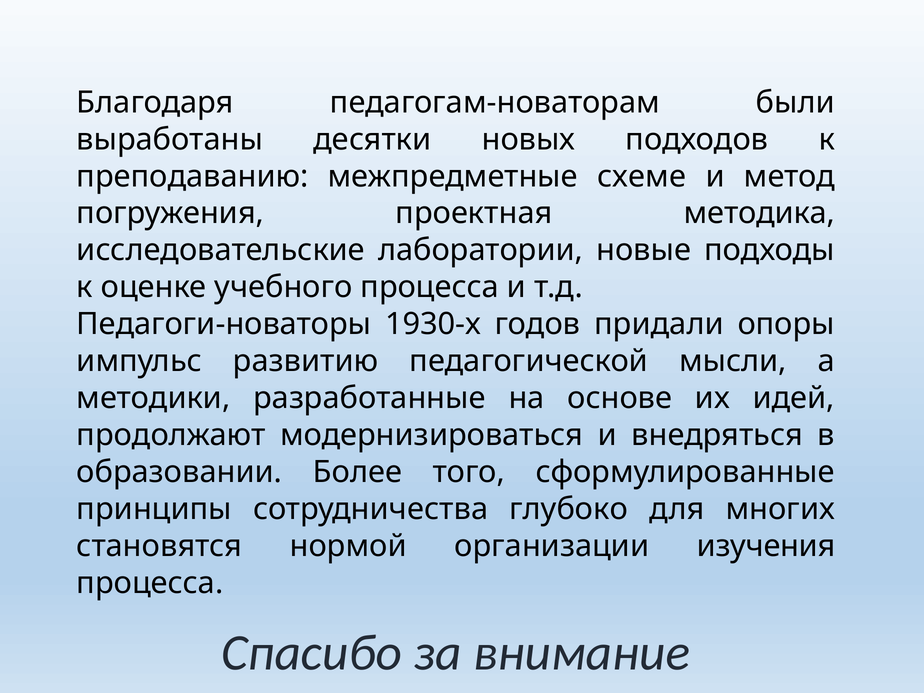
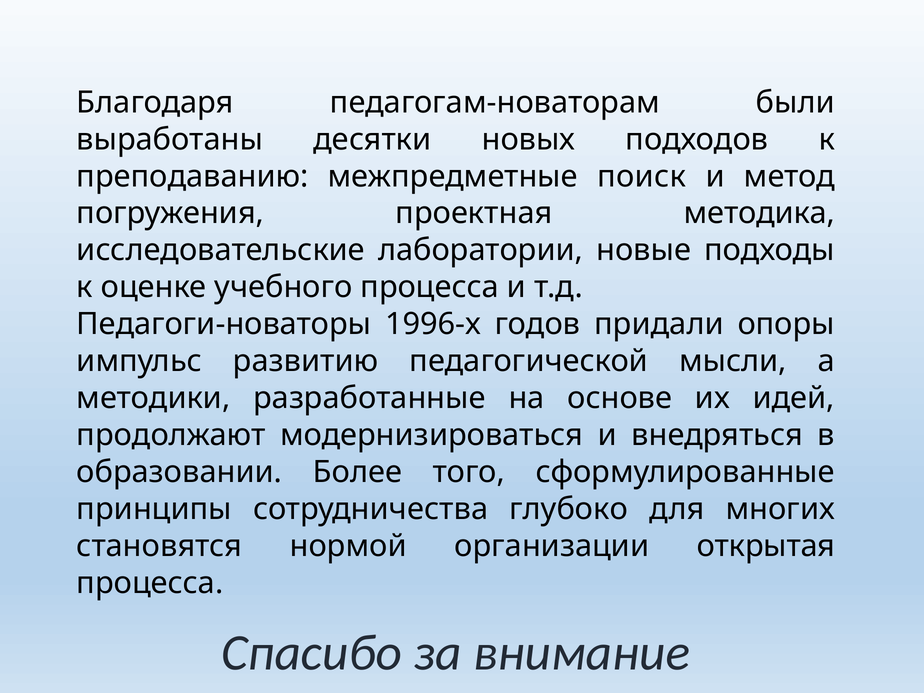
схеме: схеме -> поиск
1930-х: 1930-х -> 1996-х
изучения: изучения -> открытая
